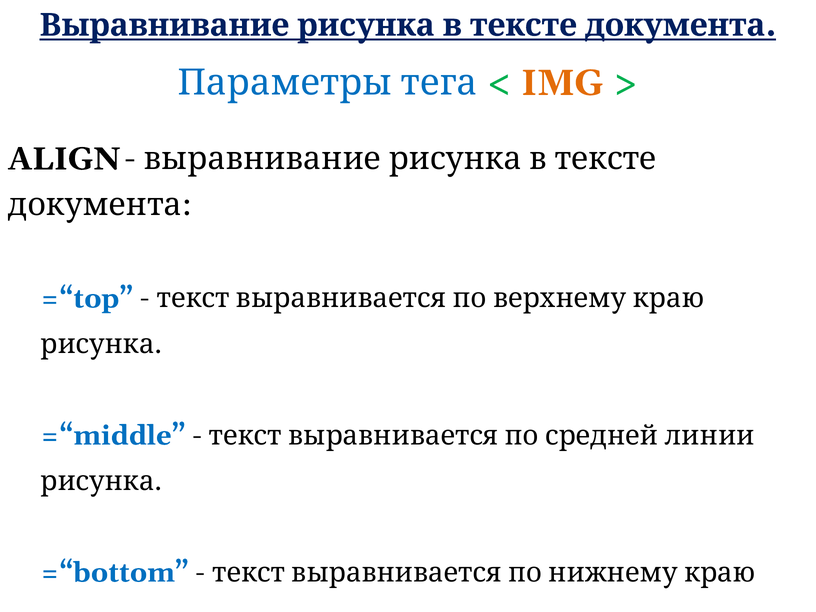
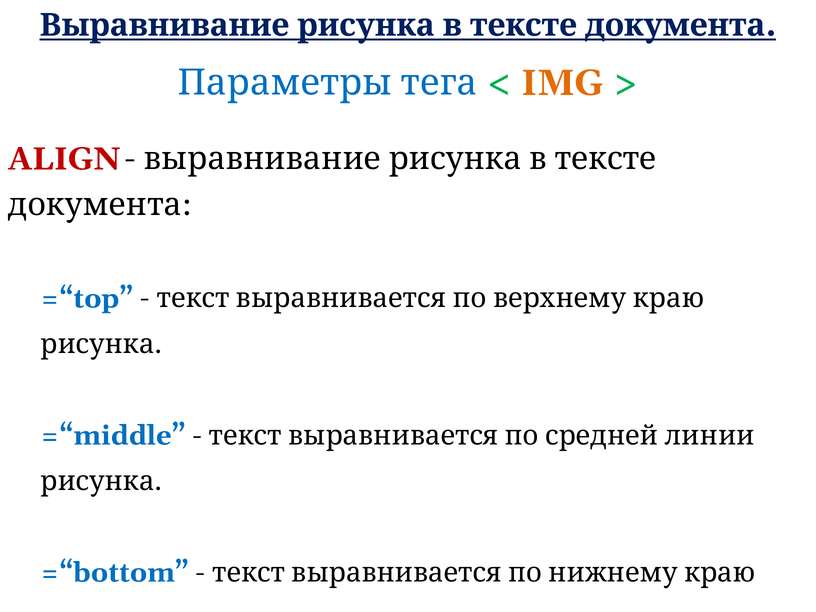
ALIGN colour: black -> red
